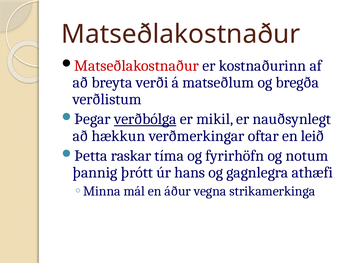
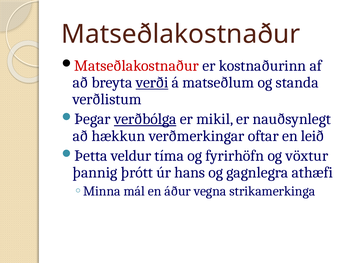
verði underline: none -> present
bregða: bregða -> standa
raskar: raskar -> veldur
notum: notum -> vöxtur
